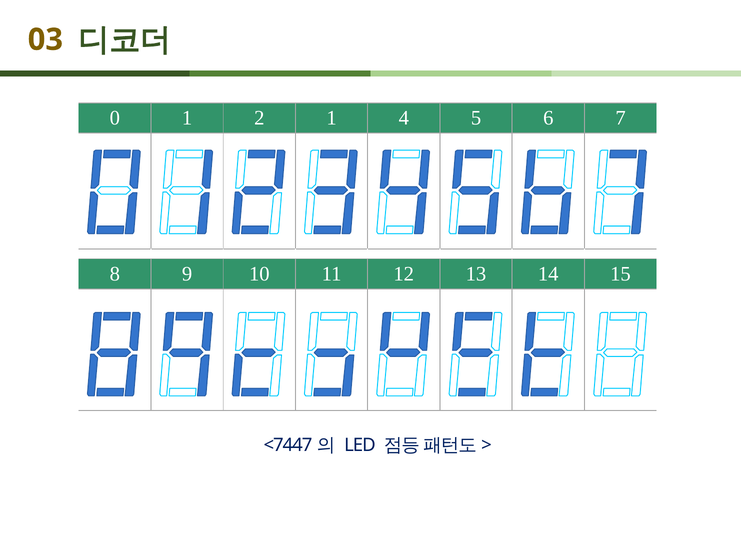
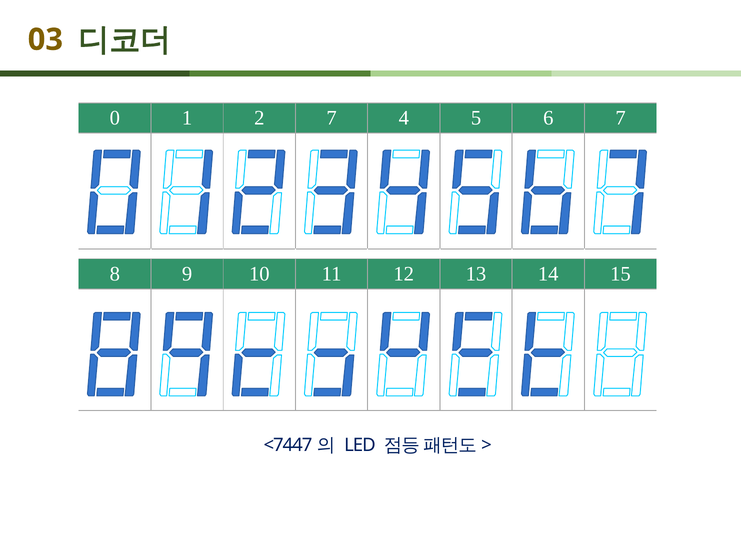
2 1: 1 -> 7
